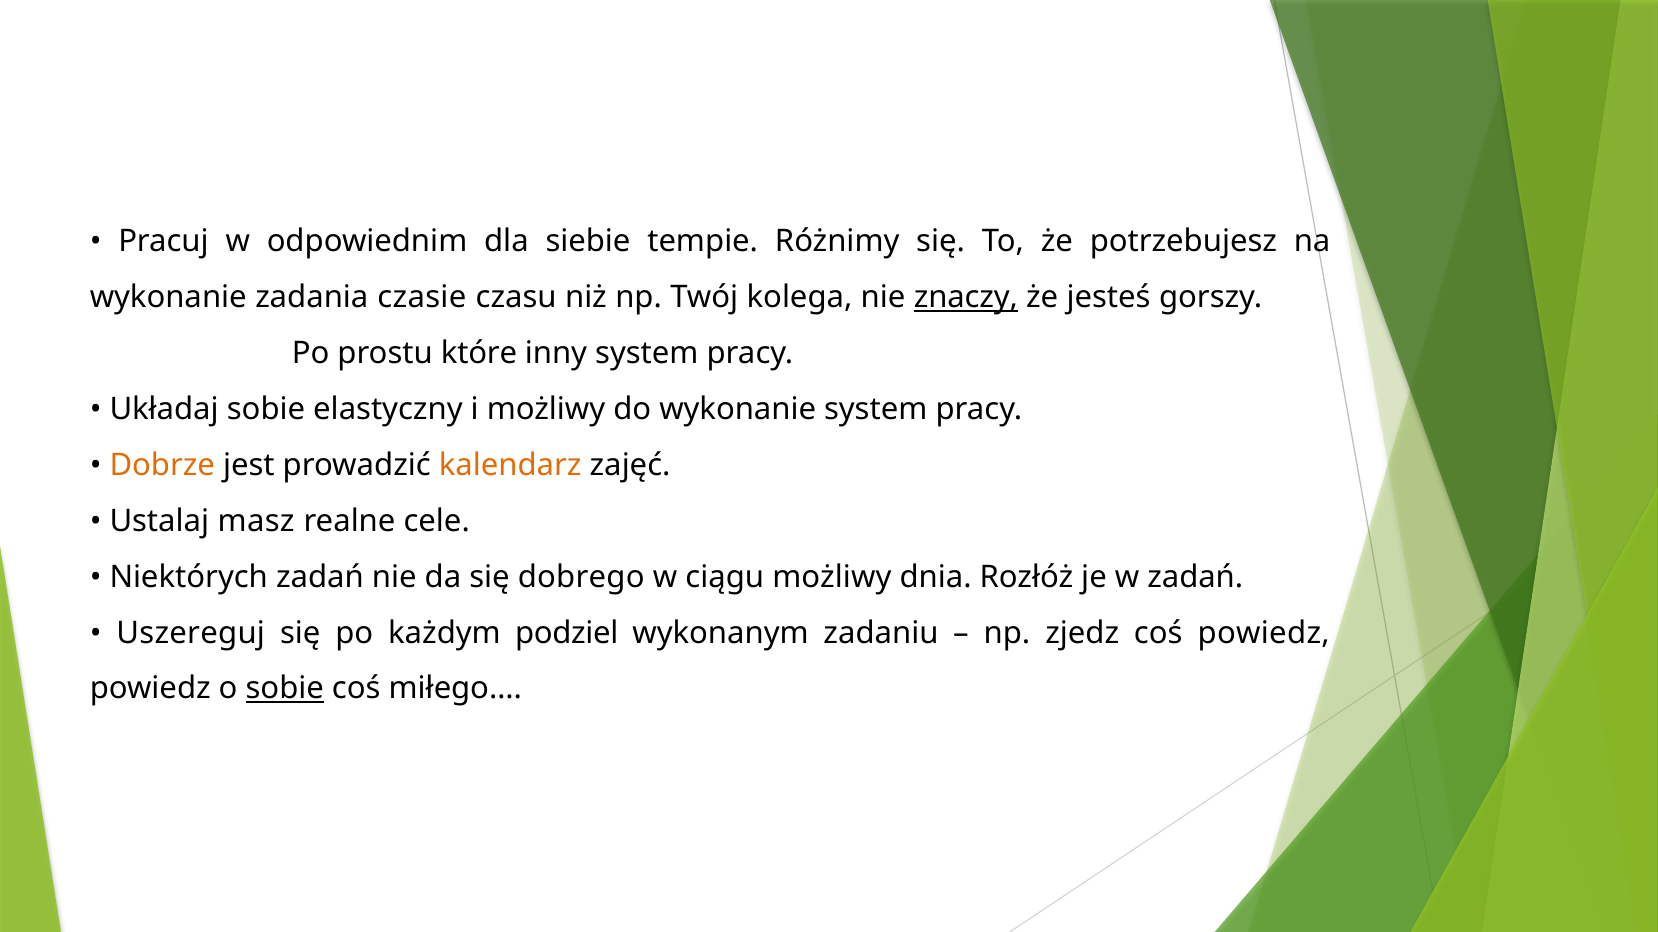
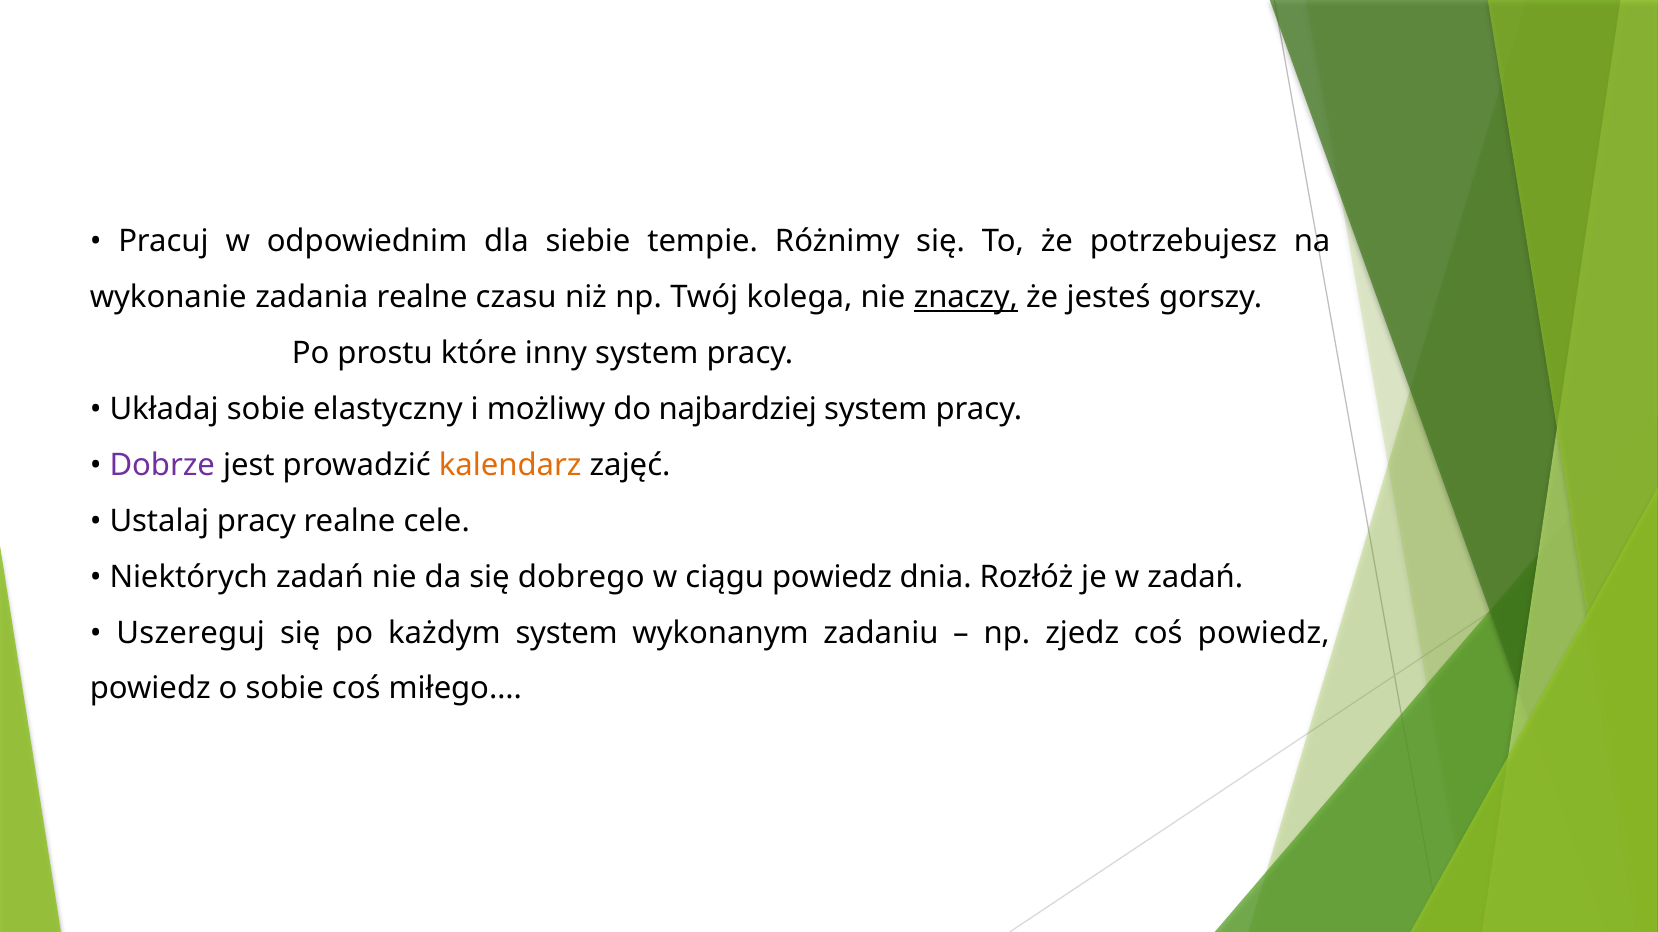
zadania czasie: czasie -> realne
do wykonanie: wykonanie -> najbardziej
Dobrze colour: orange -> purple
Ustalaj masz: masz -> pracy
ciągu możliwy: możliwy -> powiedz
każdym podziel: podziel -> system
sobie at (285, 689) underline: present -> none
